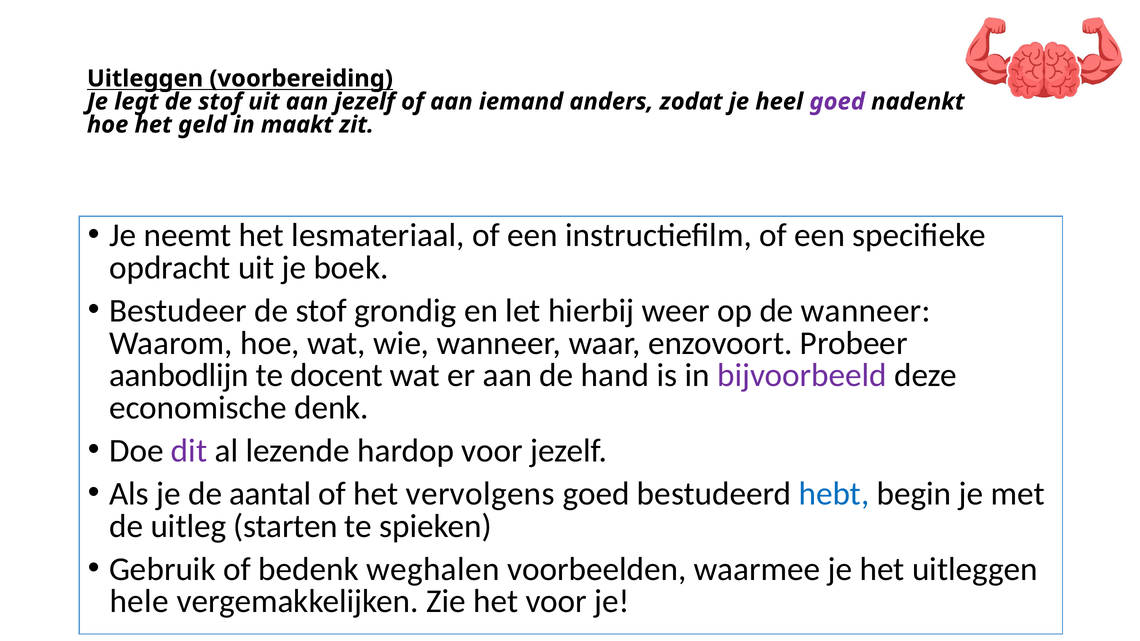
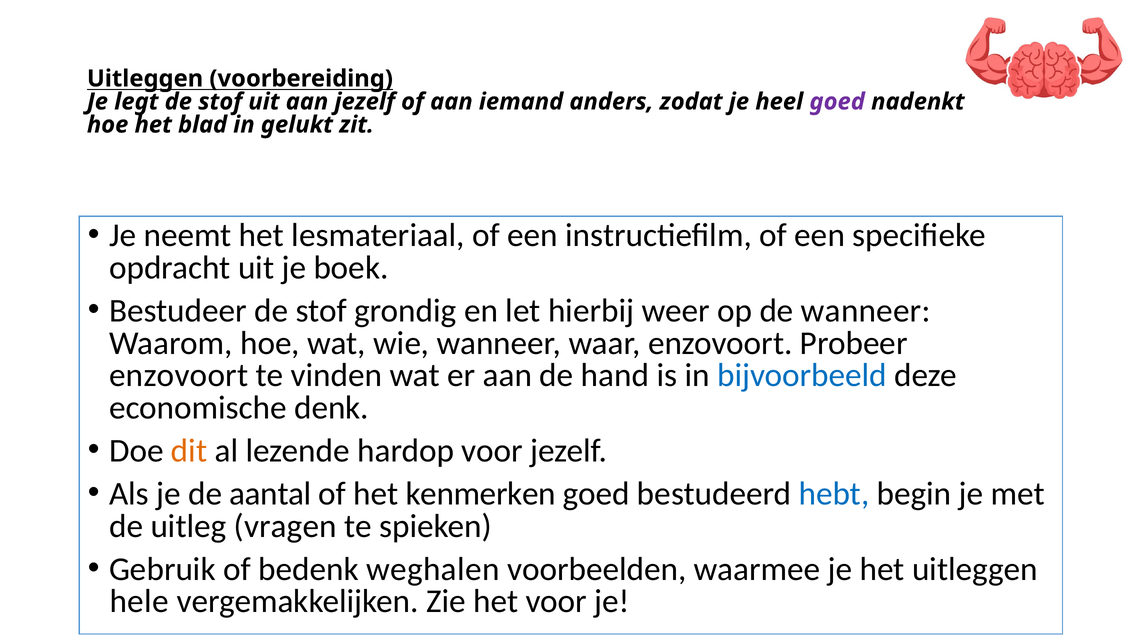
geld: geld -> blad
maakt: maakt -> gelukt
aanbodlijn at (179, 376): aanbodlijn -> enzovoort
docent: docent -> vinden
bijvoorbeeld colour: purple -> blue
dit colour: purple -> orange
vervolgens: vervolgens -> kenmerken
starten: starten -> vragen
